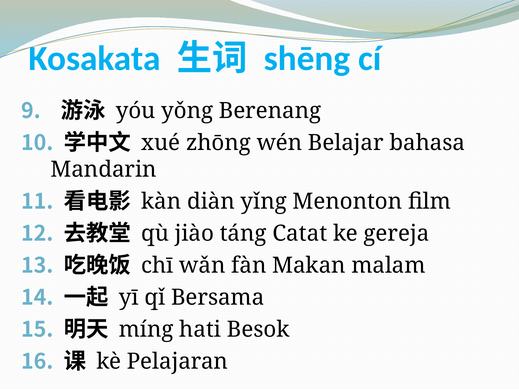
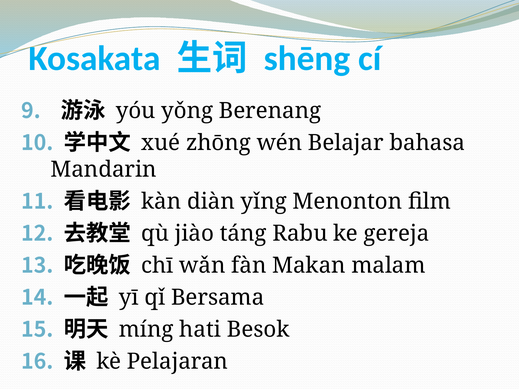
Catat: Catat -> Rabu
